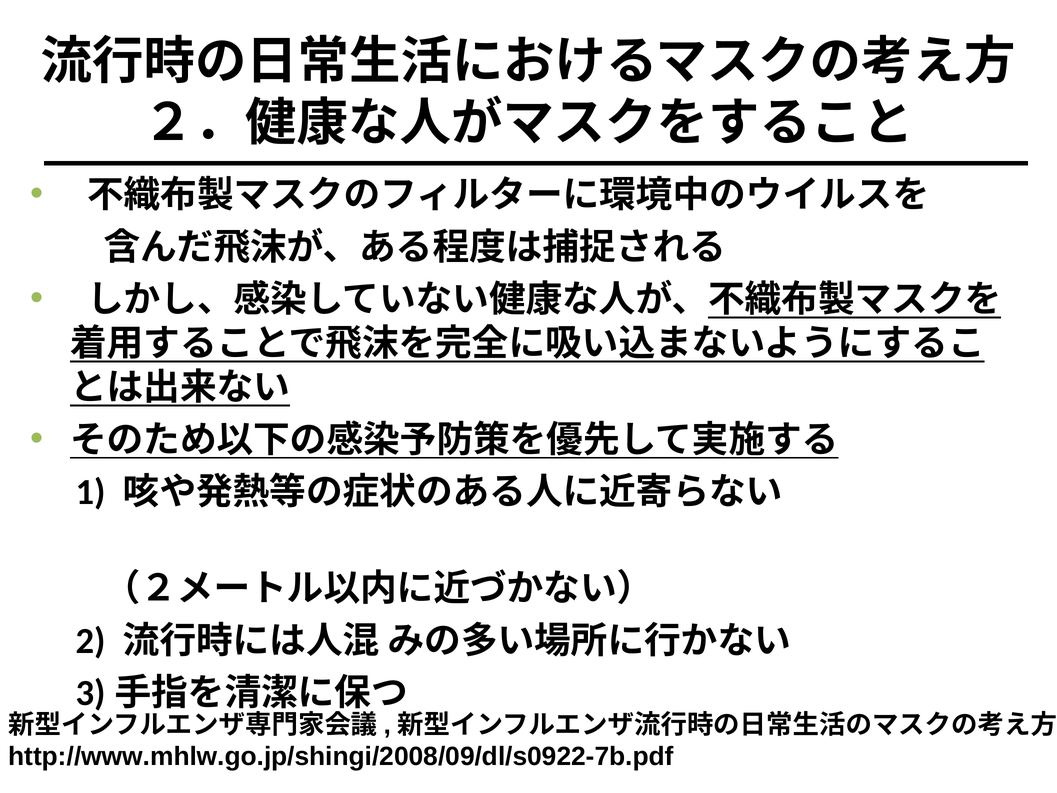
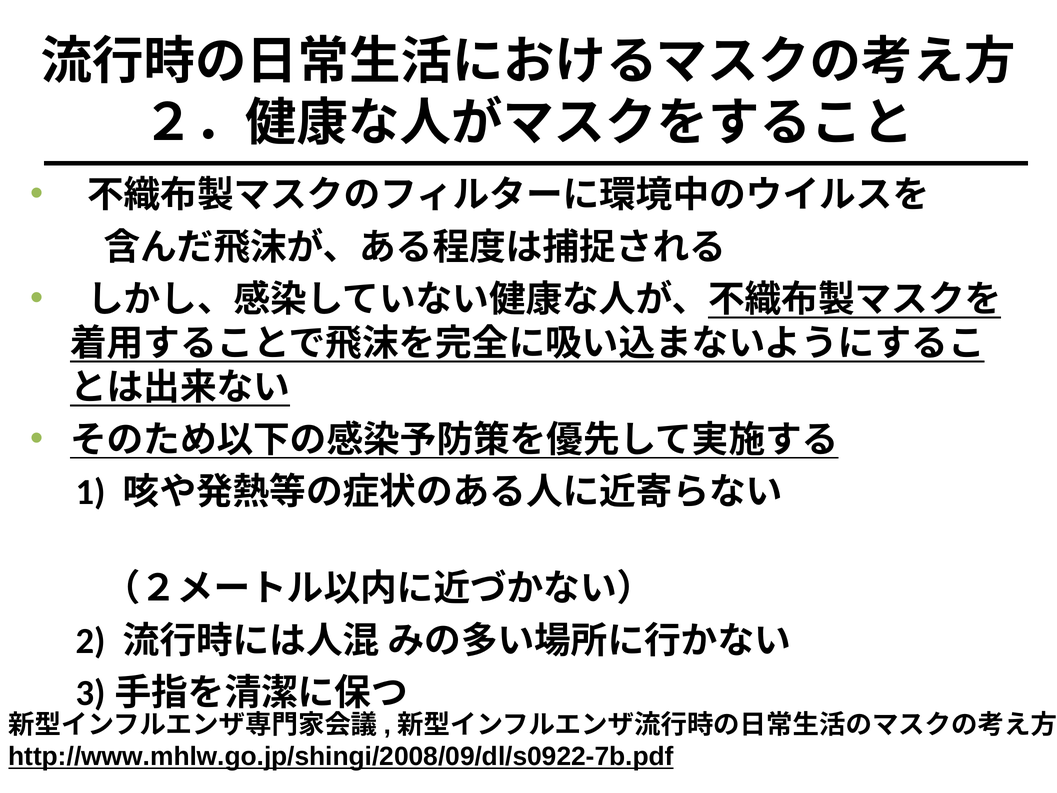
http://www.mhlw.go.jp/shingi/2008/09/dl/s0922-7b.pdf underline: none -> present
